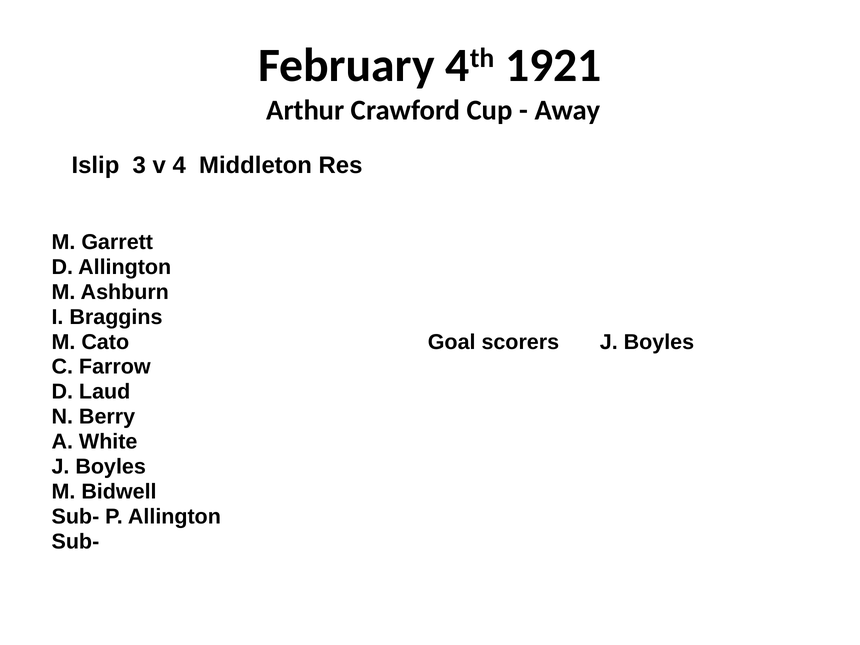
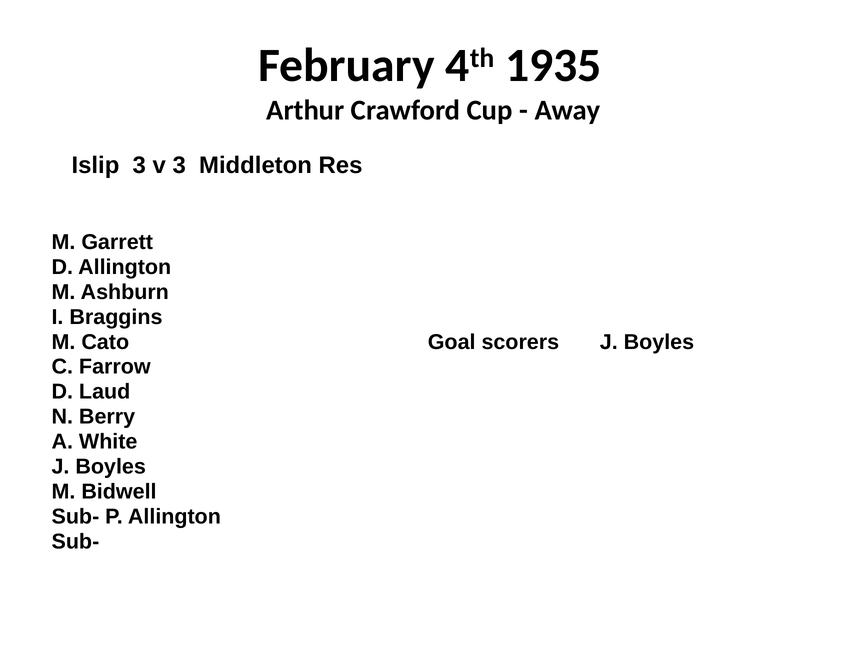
1921: 1921 -> 1935
v 4: 4 -> 3
